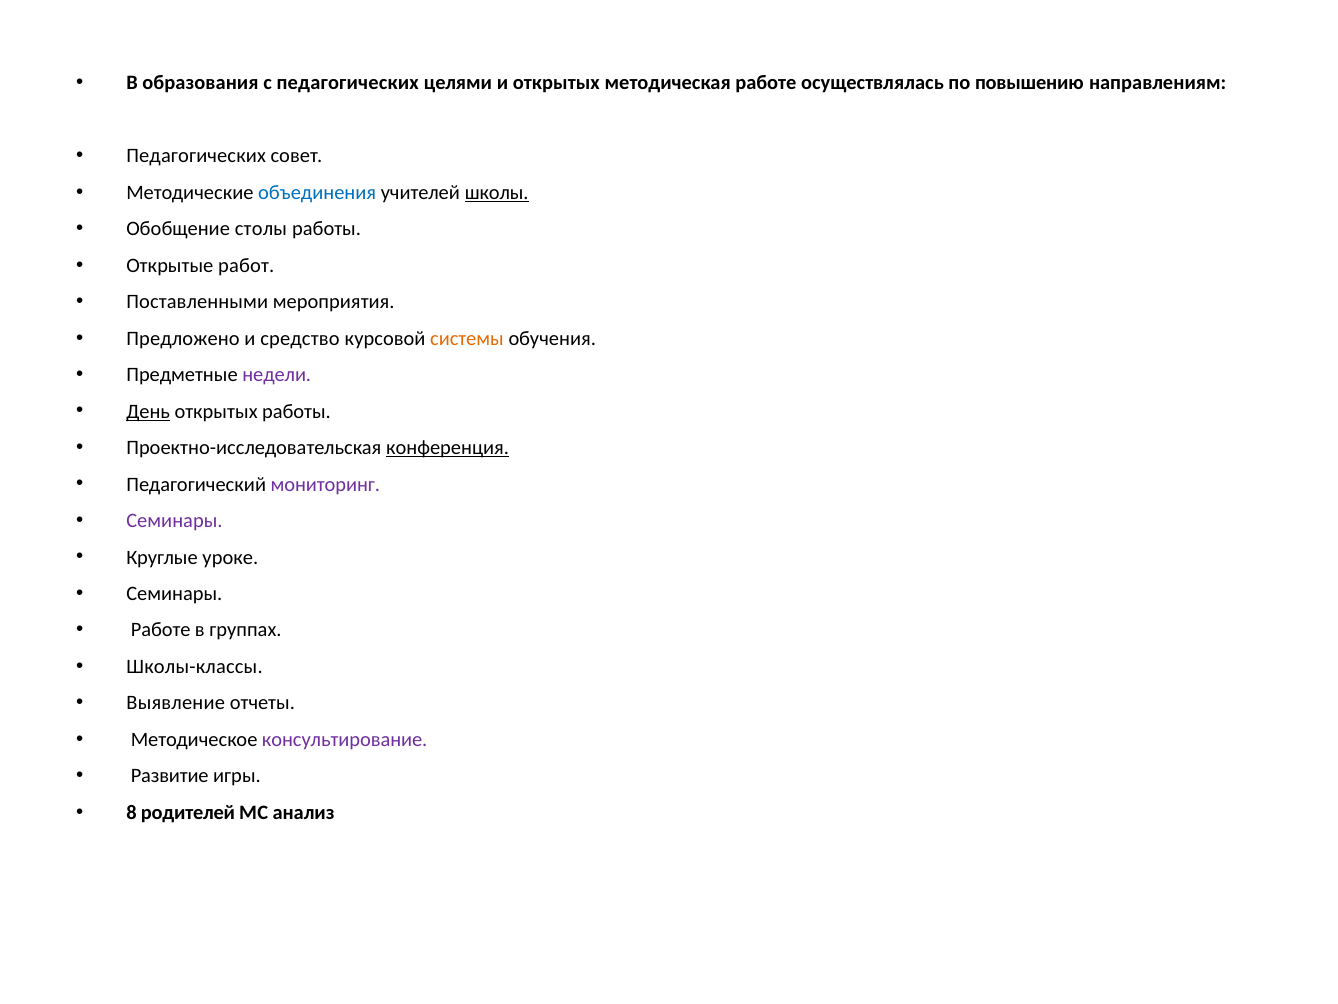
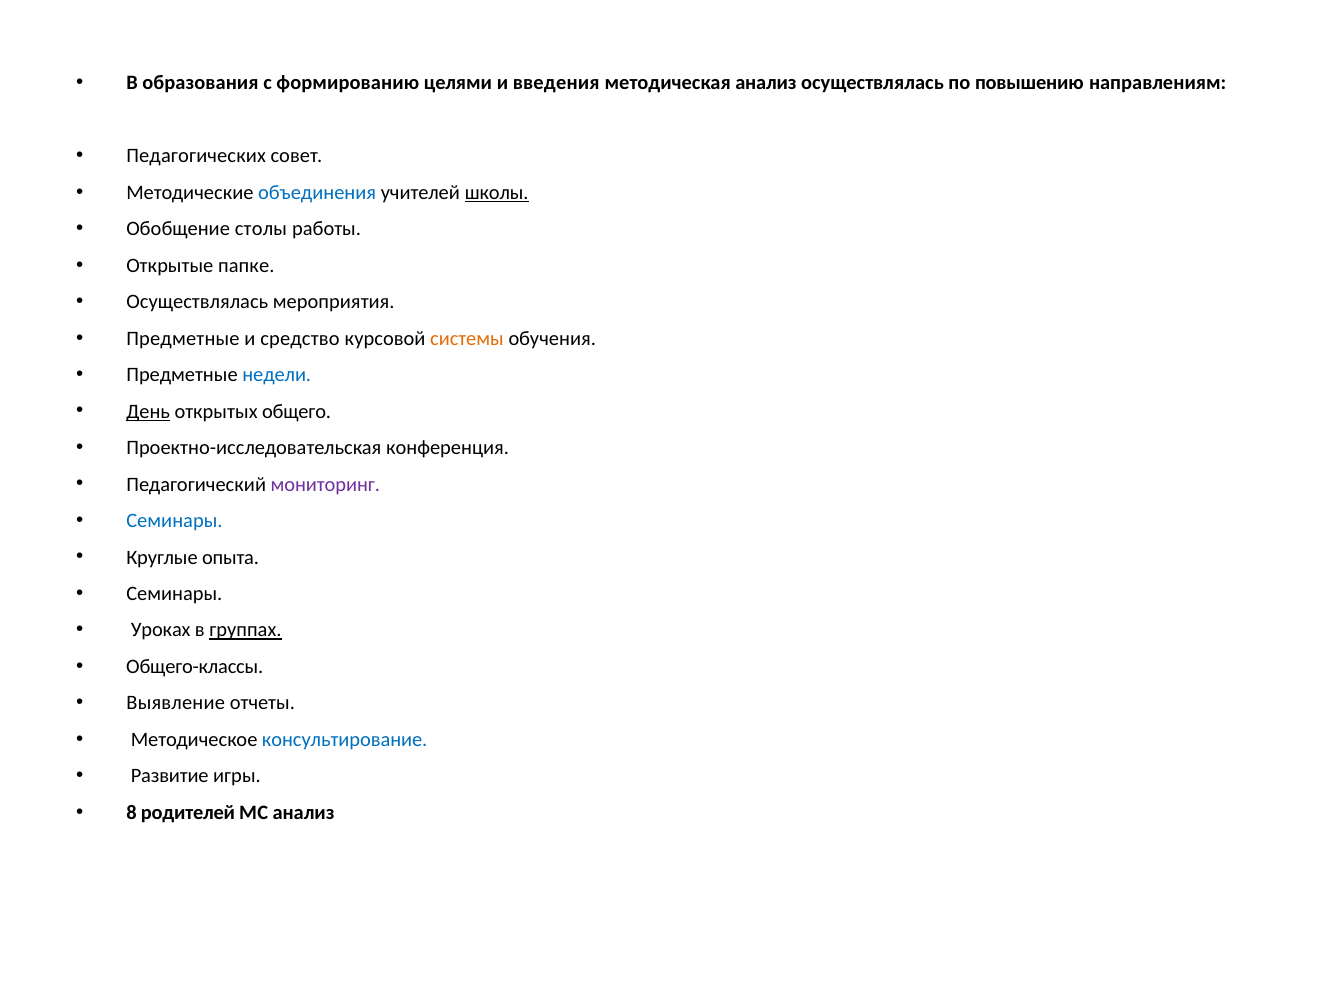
с педагогических: педагогических -> формированию
и открытых: открытых -> введения
методическая работе: работе -> анализ
работ: работ -> папке
Поставленными at (197, 302): Поставленными -> Осуществлялась
Предложено at (183, 338): Предложено -> Предметные
недели colour: purple -> blue
открытых работы: работы -> общего
конференция underline: present -> none
Семинары at (174, 521) colour: purple -> blue
уроке: уроке -> опыта
Работе at (161, 630): Работе -> Уроках
группах underline: none -> present
Школы-классы: Школы-классы -> Общего-классы
консультирование colour: purple -> blue
